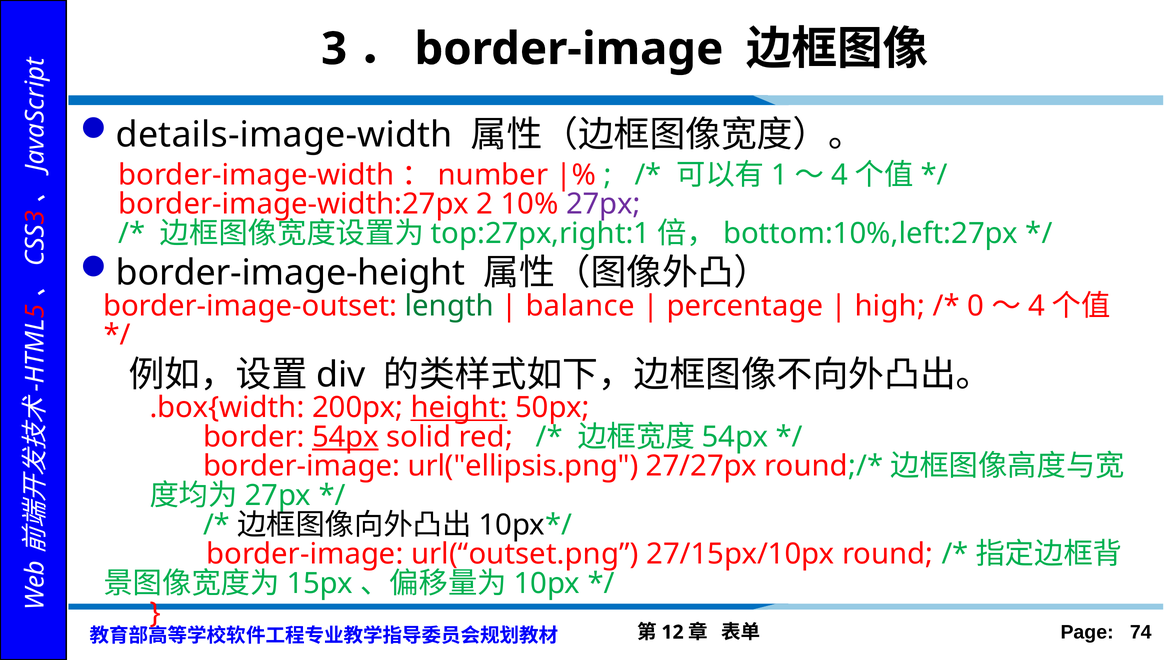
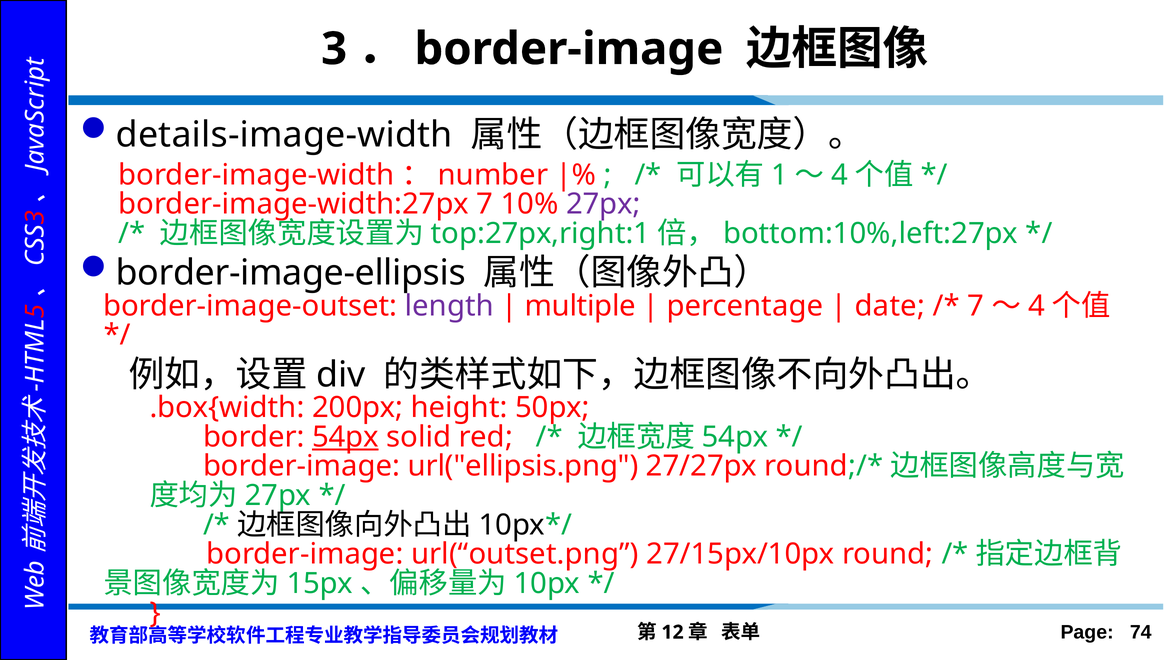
border-image-width:27px 2: 2 -> 7
border-image-height: border-image-height -> border-image-ellipsis
length colour: green -> purple
balance: balance -> multiple
high: high -> date
0 at (976, 306): 0 -> 7
height underline: present -> none
